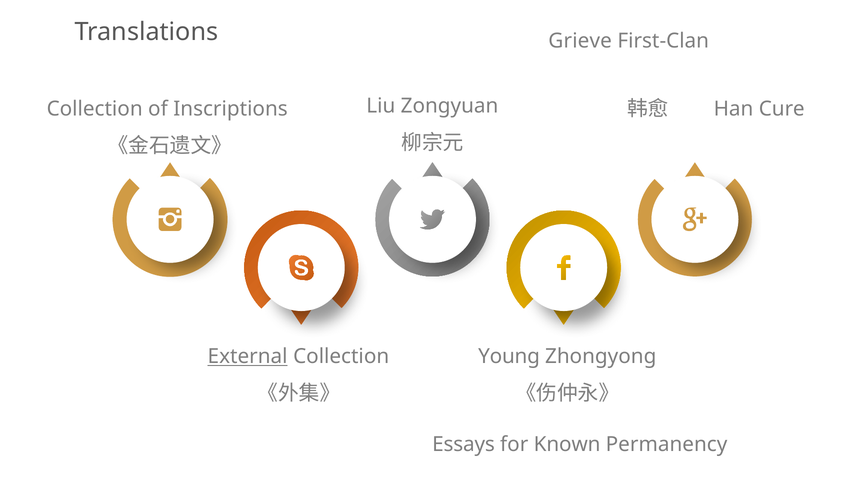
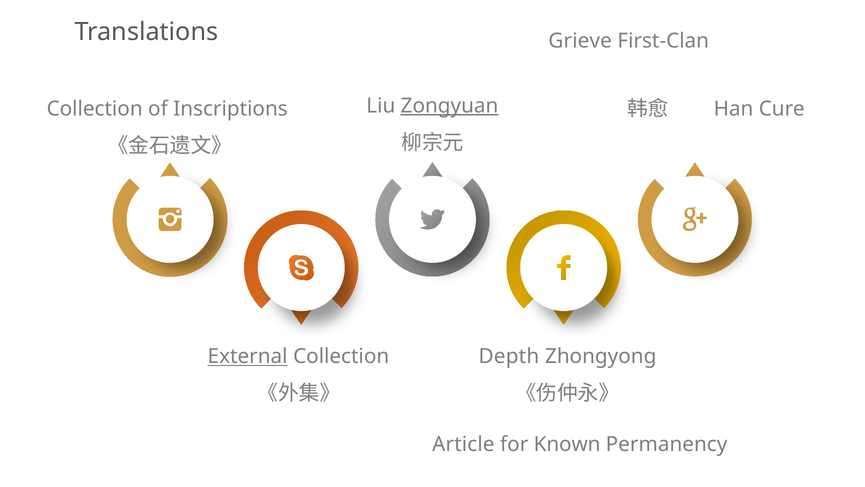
Zongyuan underline: none -> present
Young: Young -> Depth
Essays: Essays -> Article
